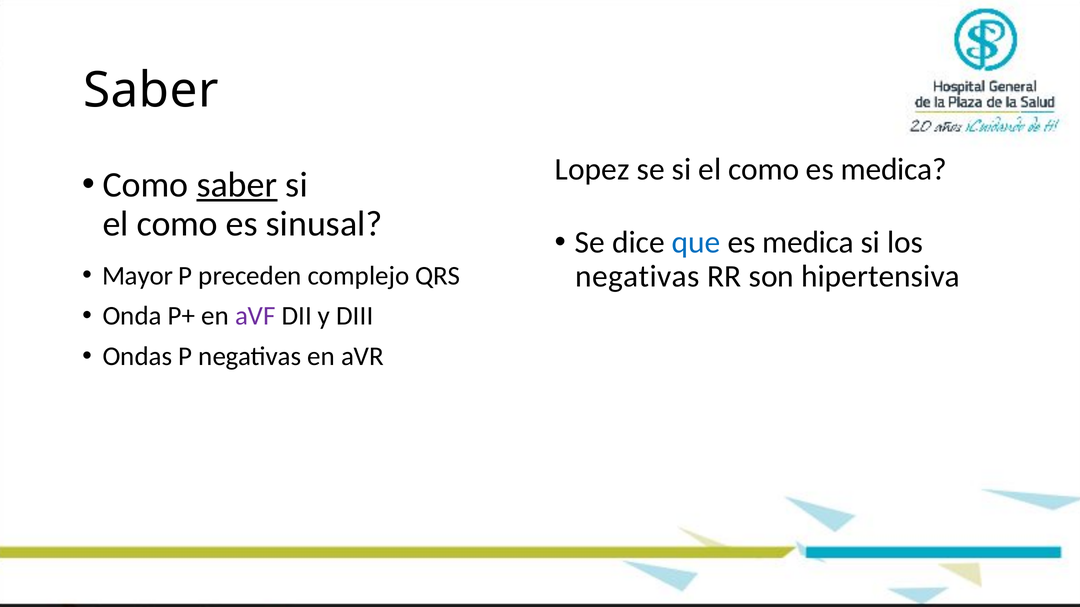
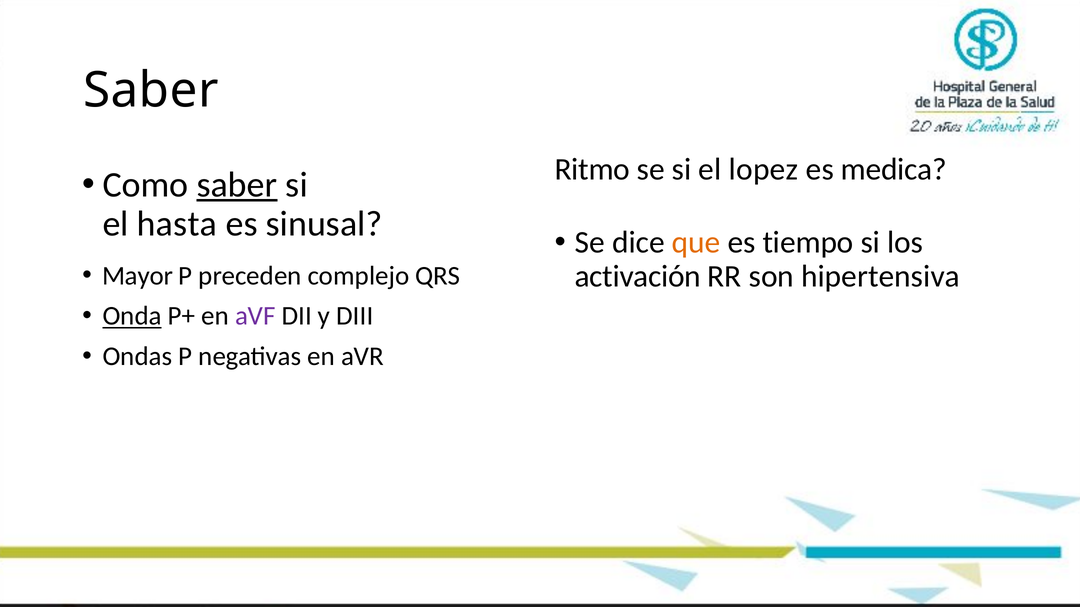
Lopez: Lopez -> Ritmo
se si el como: como -> lopez
como at (177, 224): como -> hasta
que colour: blue -> orange
medica at (808, 243): medica -> tiempo
negativas at (637, 277): negativas -> activación
Onda underline: none -> present
